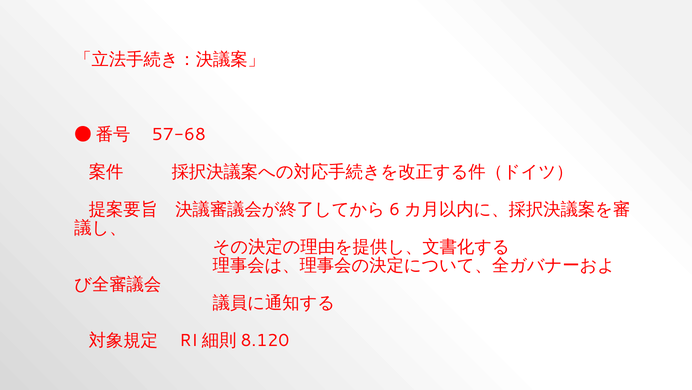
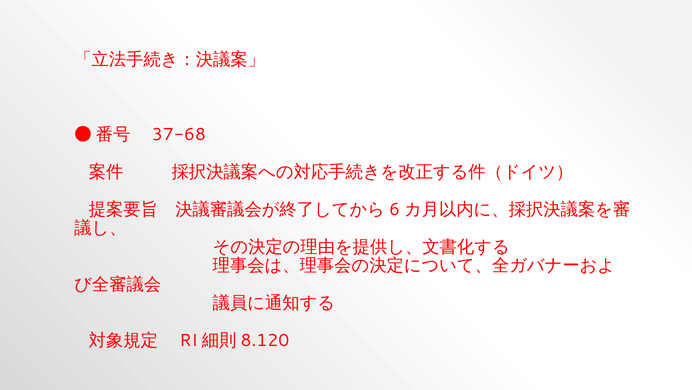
57-68: 57-68 -> 37-68
